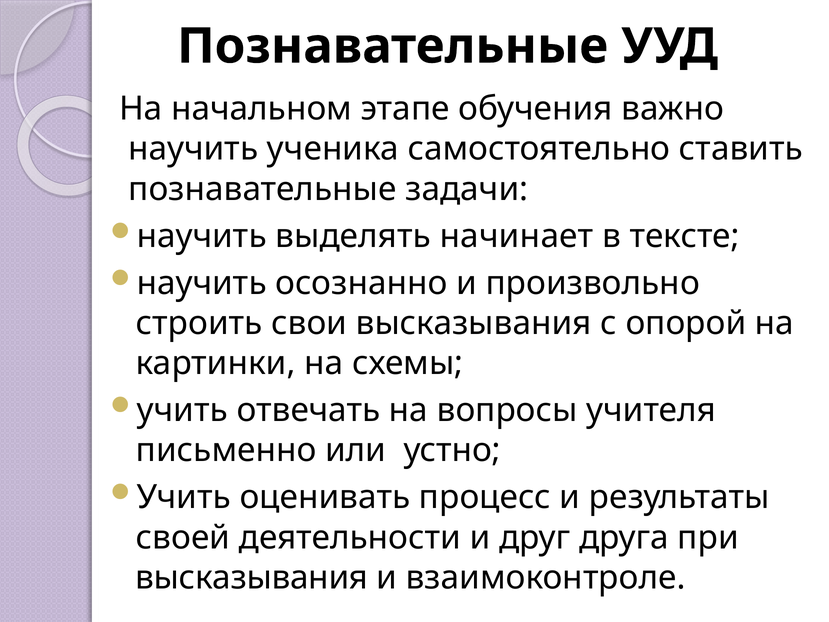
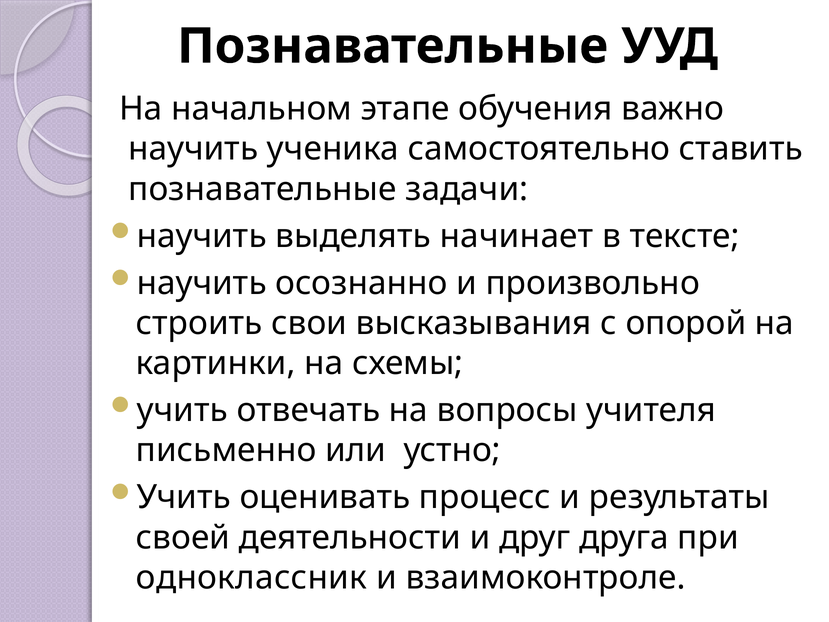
высказывания at (252, 577): высказывания -> одноклассник
